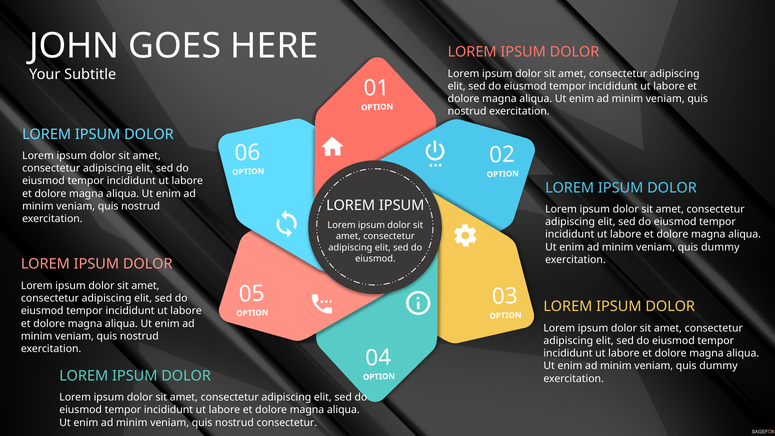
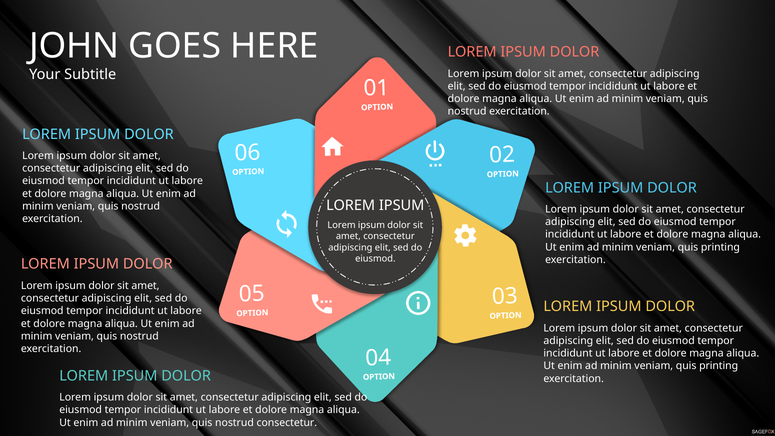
dummy at (720, 247): dummy -> printing
dummy at (719, 366): dummy -> printing
